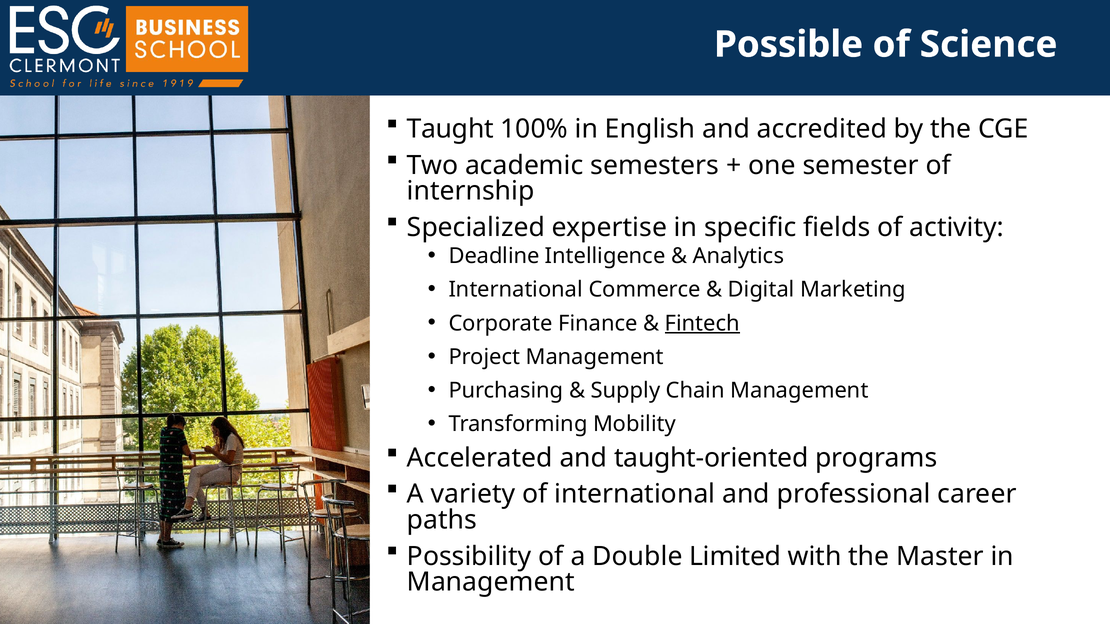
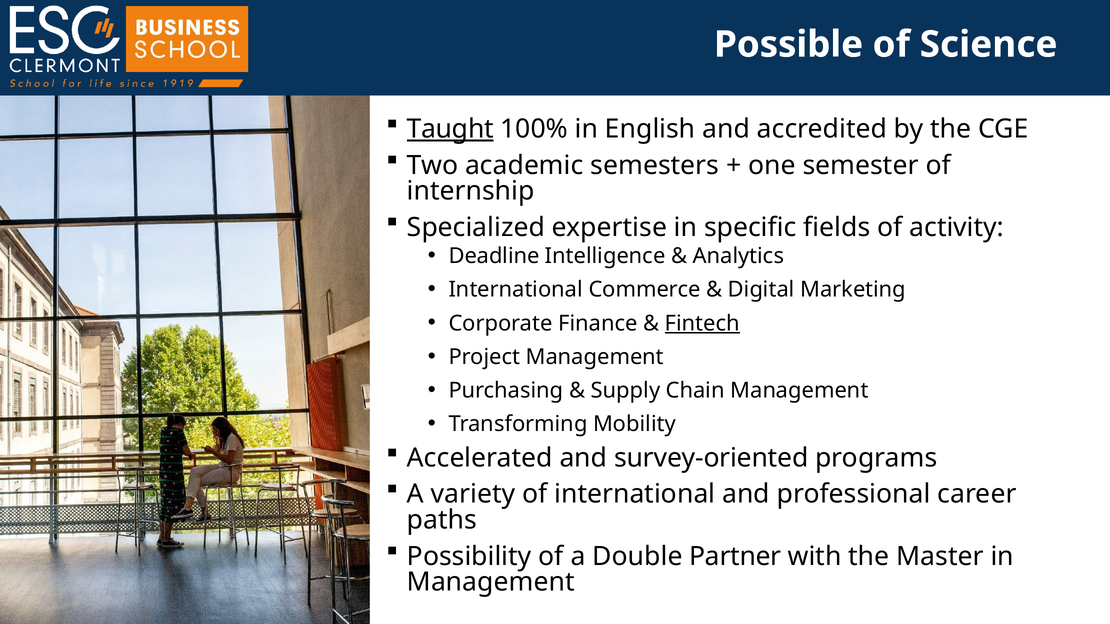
Taught underline: none -> present
taught-oriented: taught-oriented -> survey-oriented
Limited: Limited -> Partner
